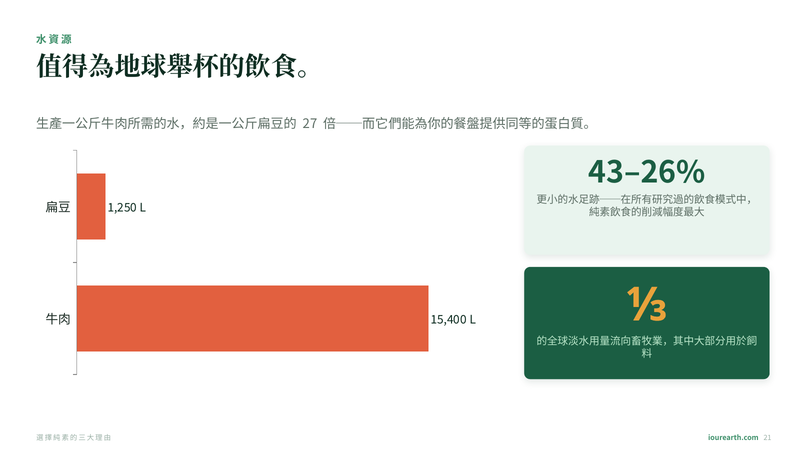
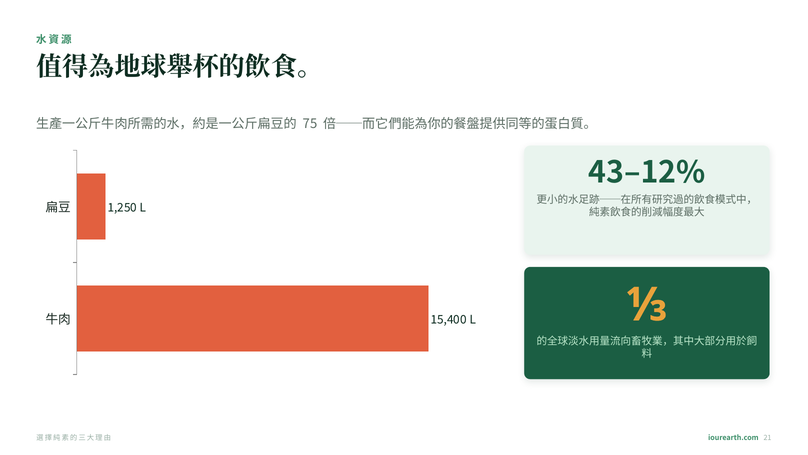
27: 27 -> 75
43–26%: 43–26% -> 43–12%
